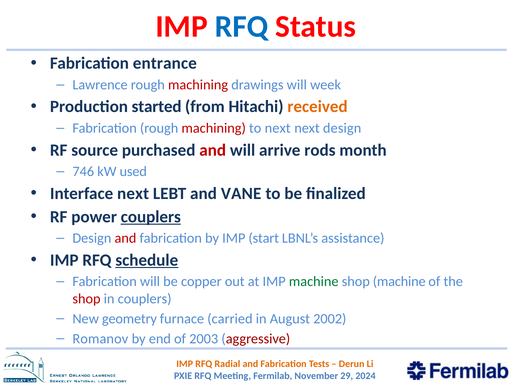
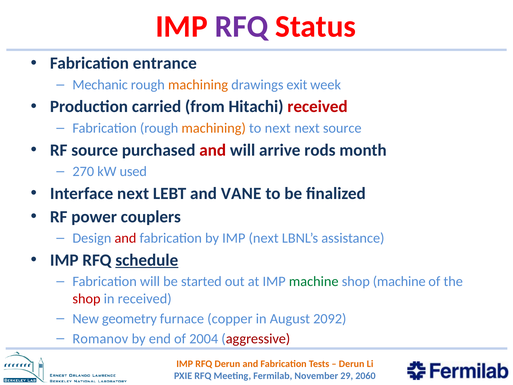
RFQ at (242, 27) colour: blue -> purple
Lawrence: Lawrence -> Mechanic
machining at (198, 85) colour: red -> orange
drawings will: will -> exit
started: started -> carried
received at (318, 107) colour: orange -> red
machining at (214, 128) colour: red -> orange
next design: design -> source
746: 746 -> 270
couplers at (151, 217) underline: present -> none
IMP start: start -> next
copper: copper -> started
in couplers: couplers -> received
carried: carried -> copper
2002: 2002 -> 2092
2003: 2003 -> 2004
RFQ Radial: Radial -> Derun
2024: 2024 -> 2060
